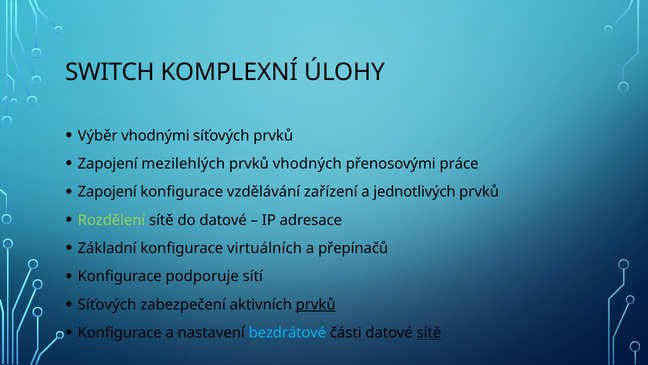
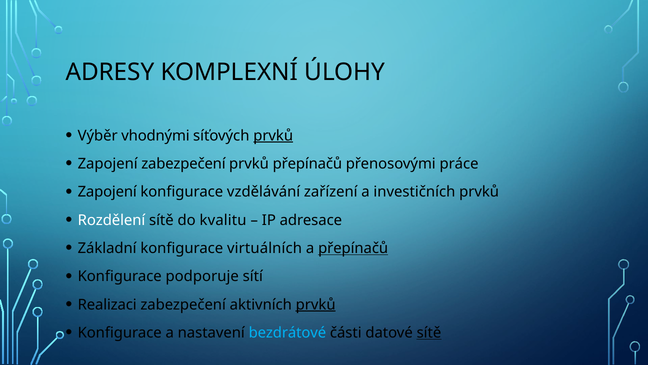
SWITCH: SWITCH -> ADRESY
prvků at (273, 136) underline: none -> present
Zapojení mezilehlých: mezilehlých -> zabezpečení
prvků vhodných: vhodných -> přepínačů
jednotlivých: jednotlivých -> investičních
Rozdělení colour: light green -> white
do datové: datové -> kvalitu
přepínačů at (353, 248) underline: none -> present
Síťových at (107, 304): Síťových -> Realizaci
